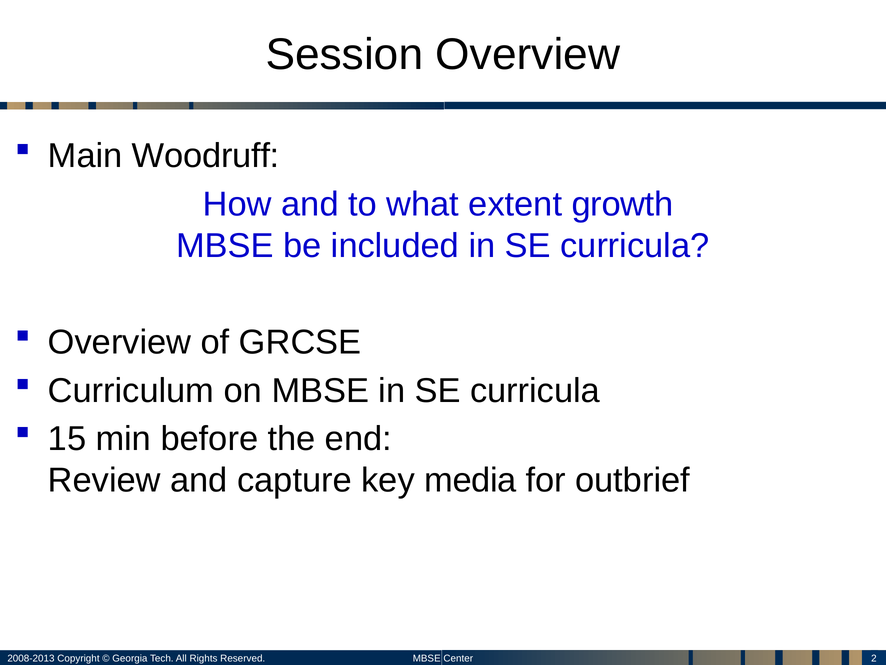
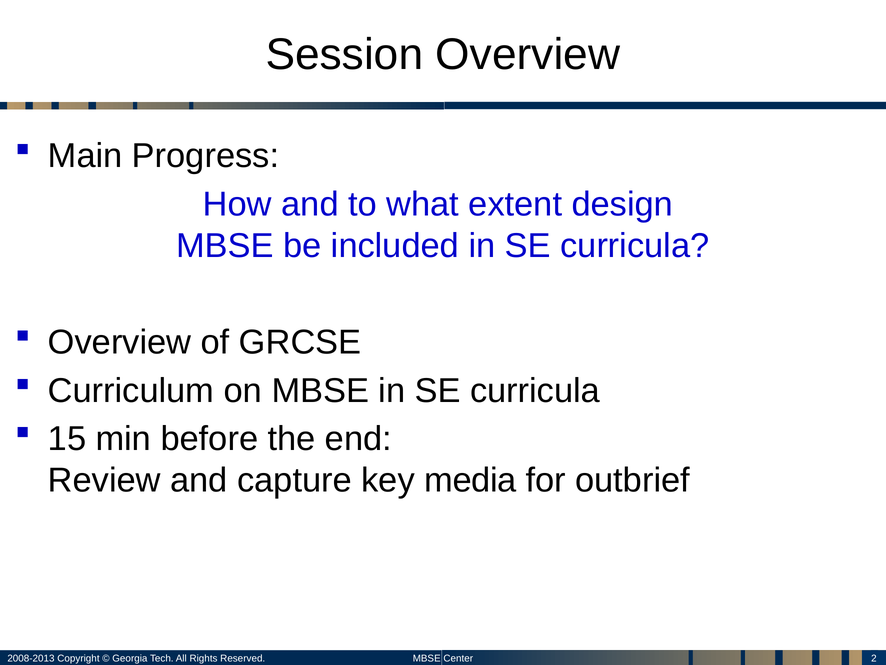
Woodruff: Woodruff -> Progress
growth: growth -> design
